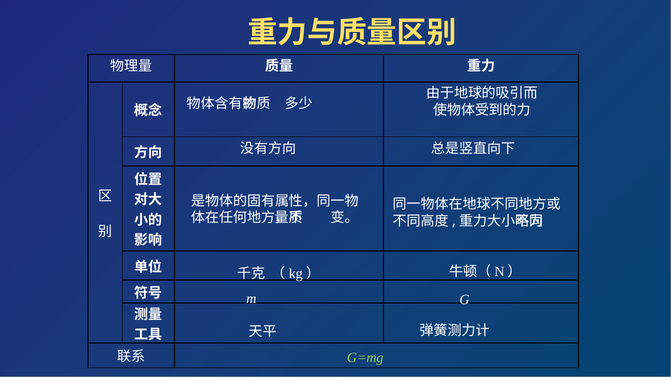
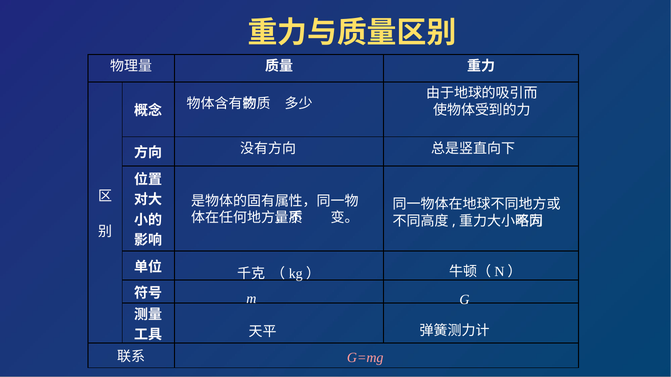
G=mg colour: light green -> pink
